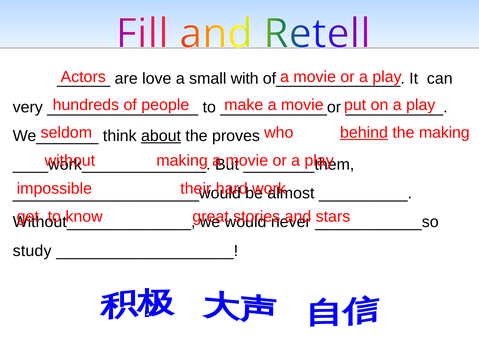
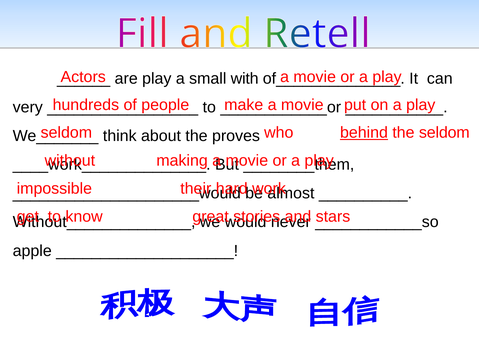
are love: love -> play
the making: making -> seldom
about underline: present -> none
study: study -> apple
